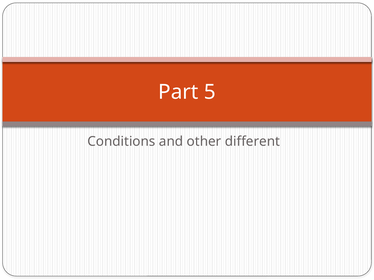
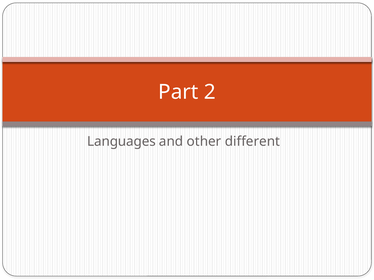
5: 5 -> 2
Conditions: Conditions -> Languages
